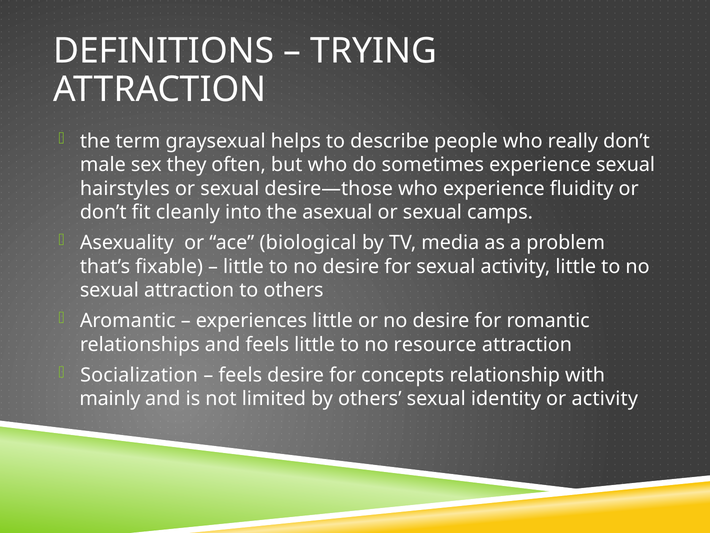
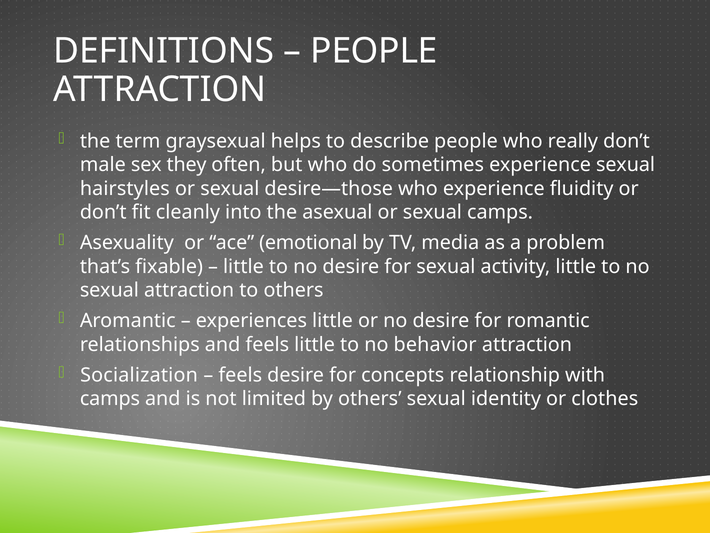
TRYING at (374, 51): TRYING -> PEOPLE
biological: biological -> emotional
resource: resource -> behavior
mainly at (110, 398): mainly -> camps
or activity: activity -> clothes
